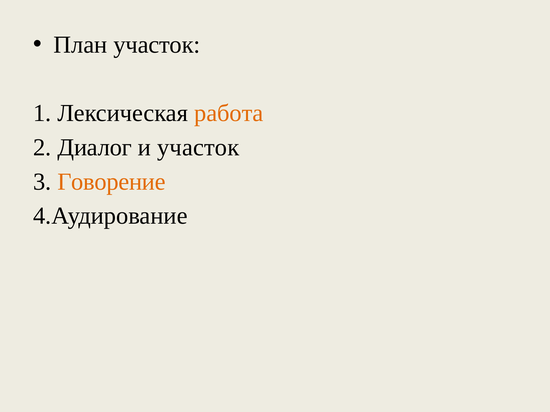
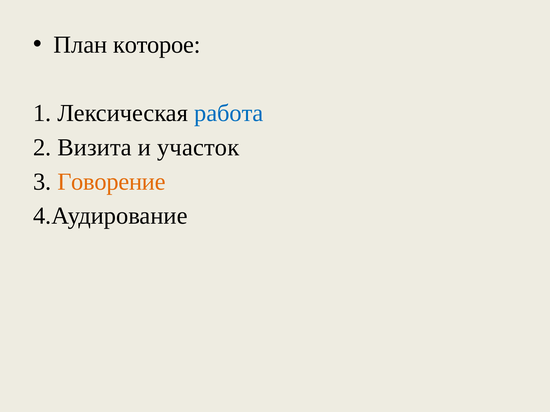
План участок: участок -> которое
работа colour: orange -> blue
Диалог: Диалог -> Визита
